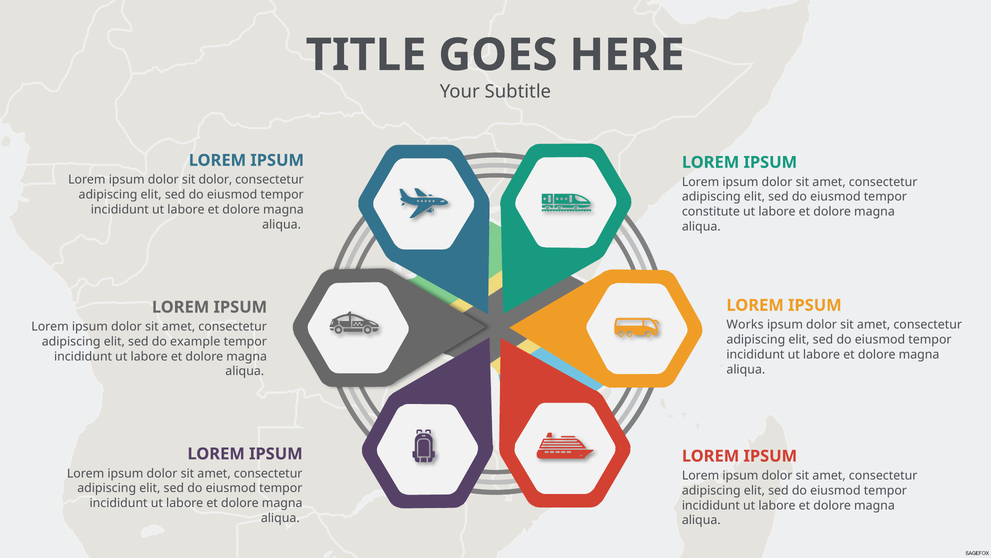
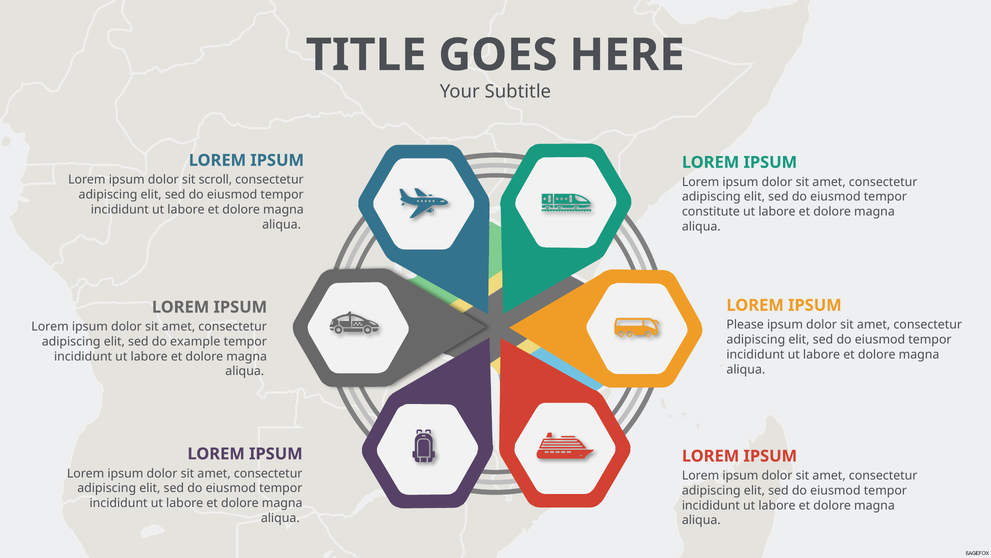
sit dolor: dolor -> scroll
Works: Works -> Please
